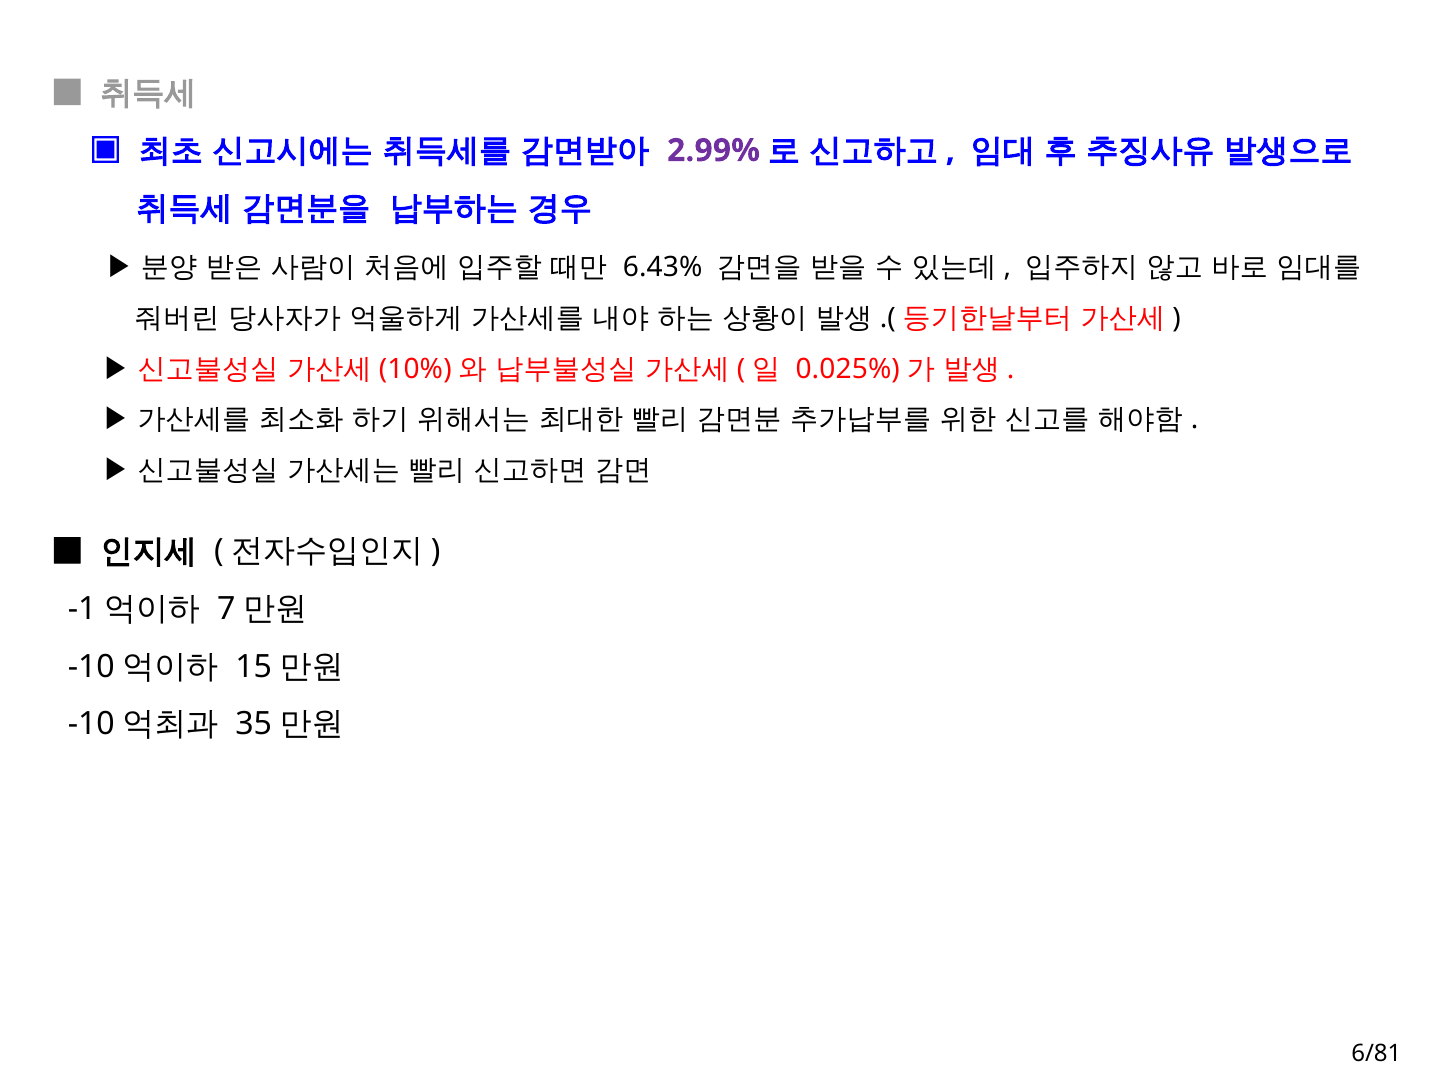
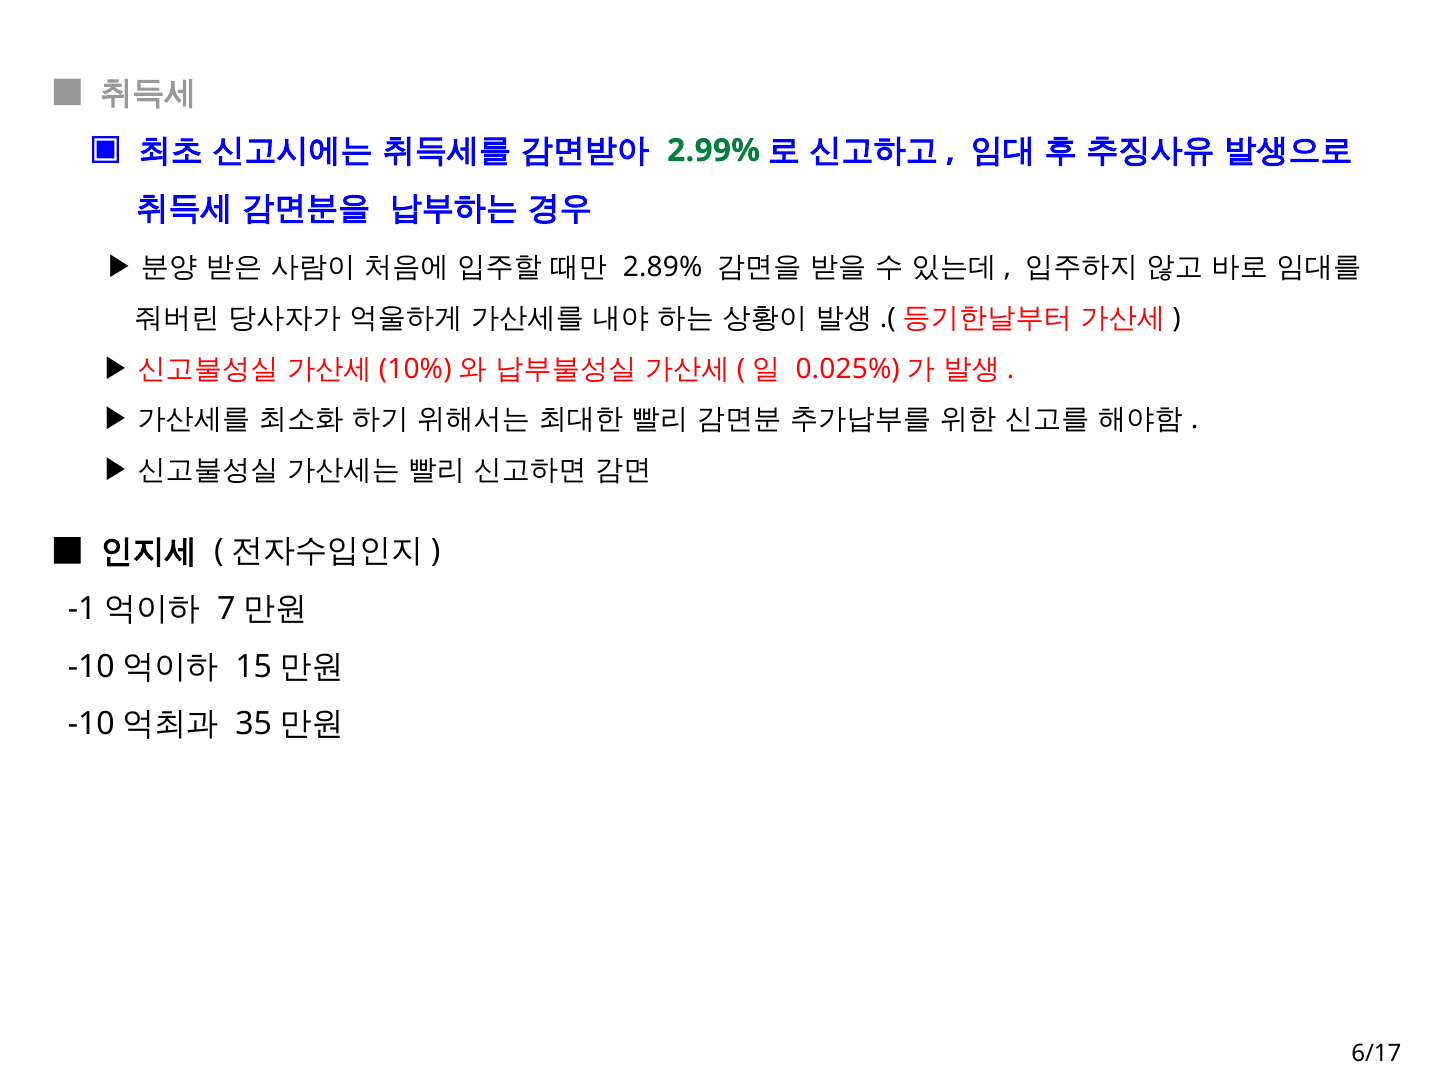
2.99% colour: purple -> green
6.43%: 6.43% -> 2.89%
6/81: 6/81 -> 6/17
